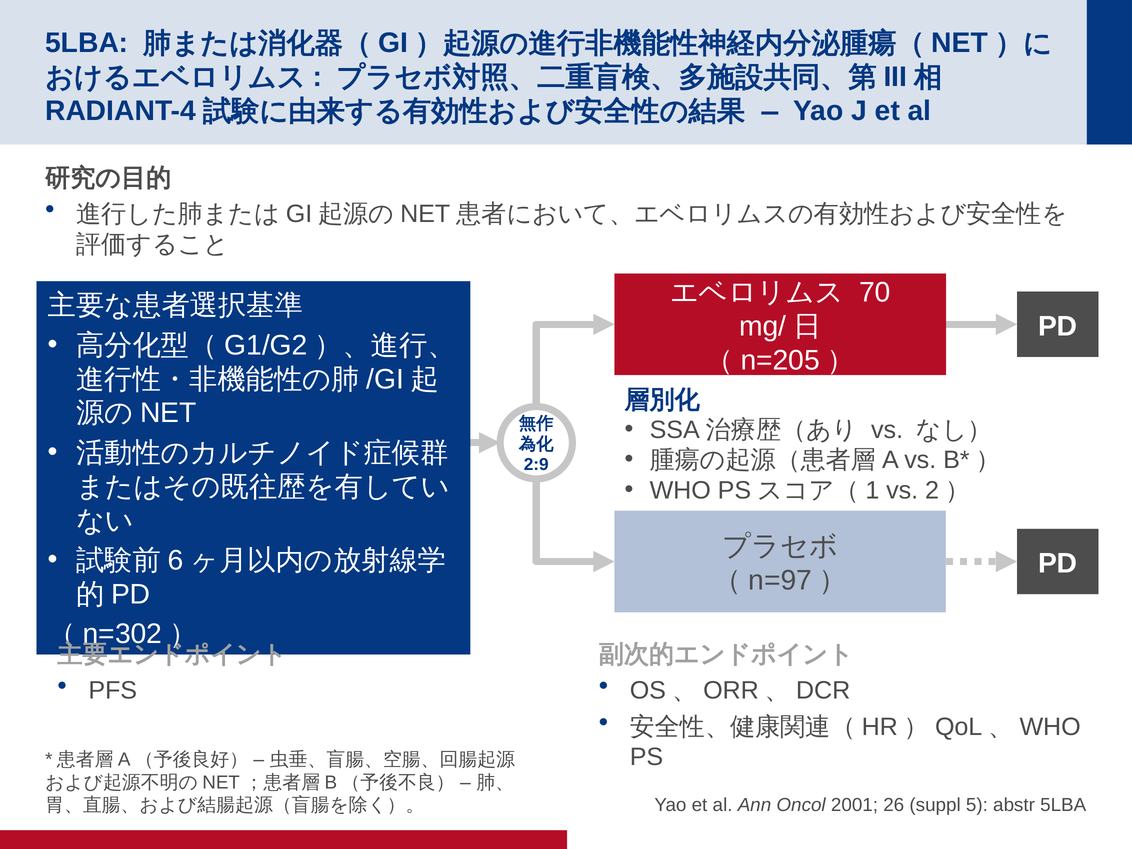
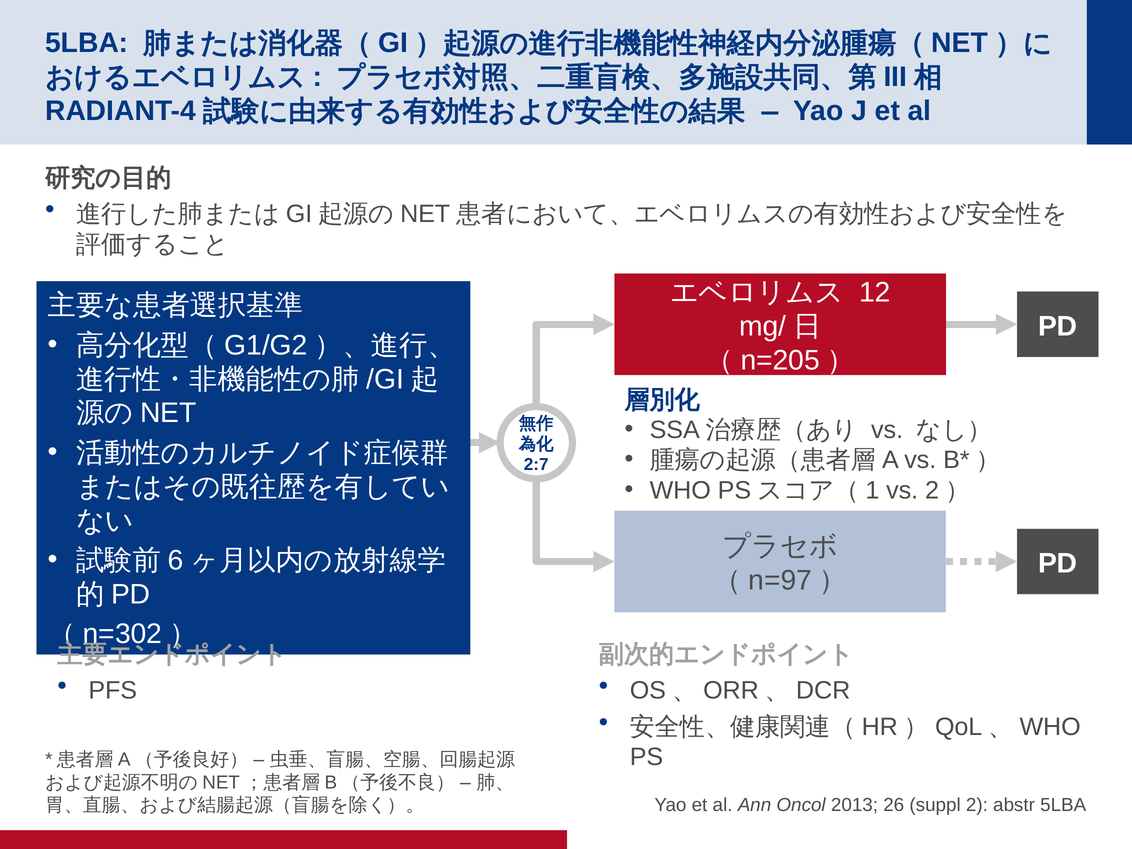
70: 70 -> 12
2:9: 2:9 -> 2:7
2001: 2001 -> 2013
5: 5 -> 2
